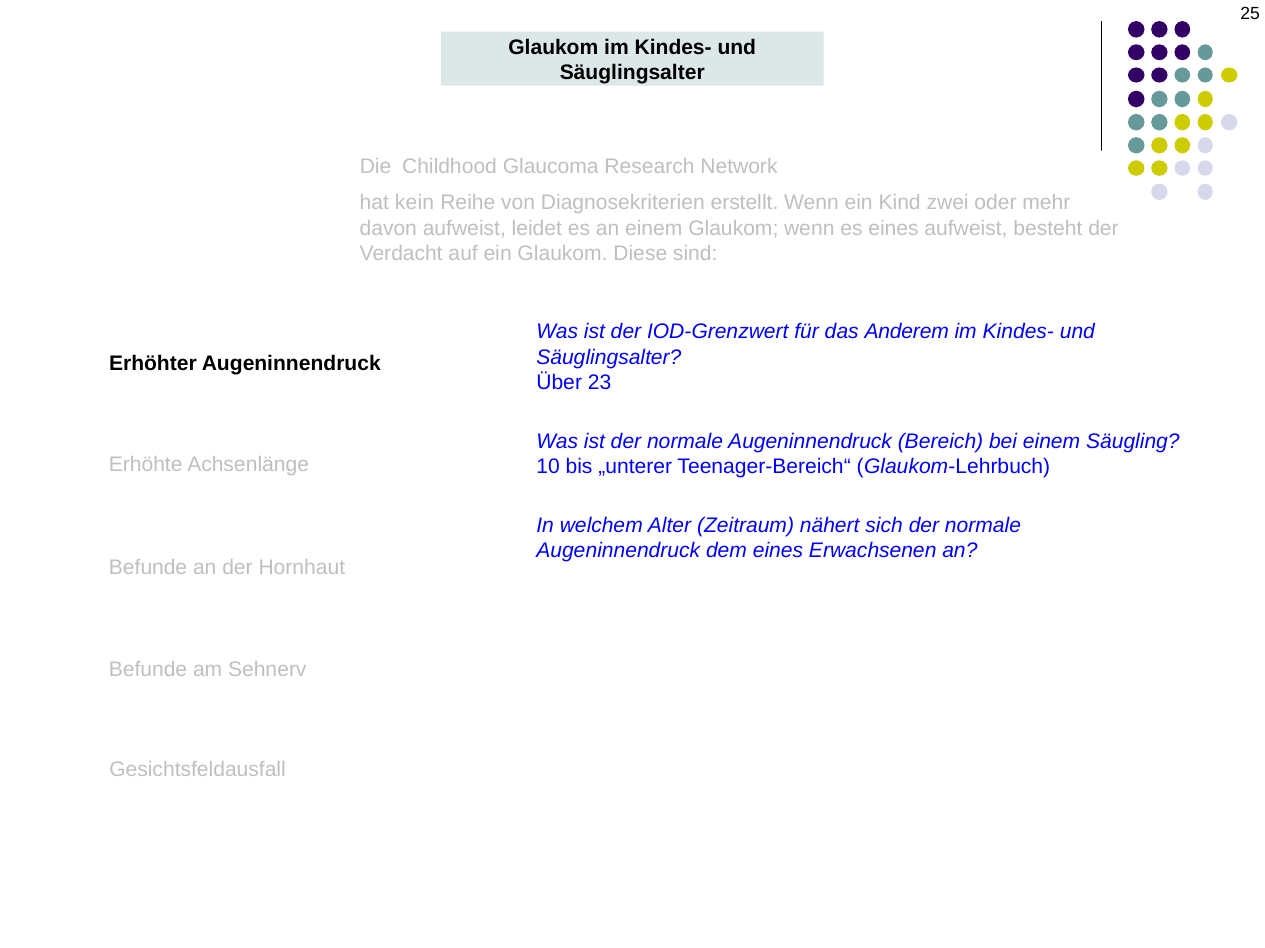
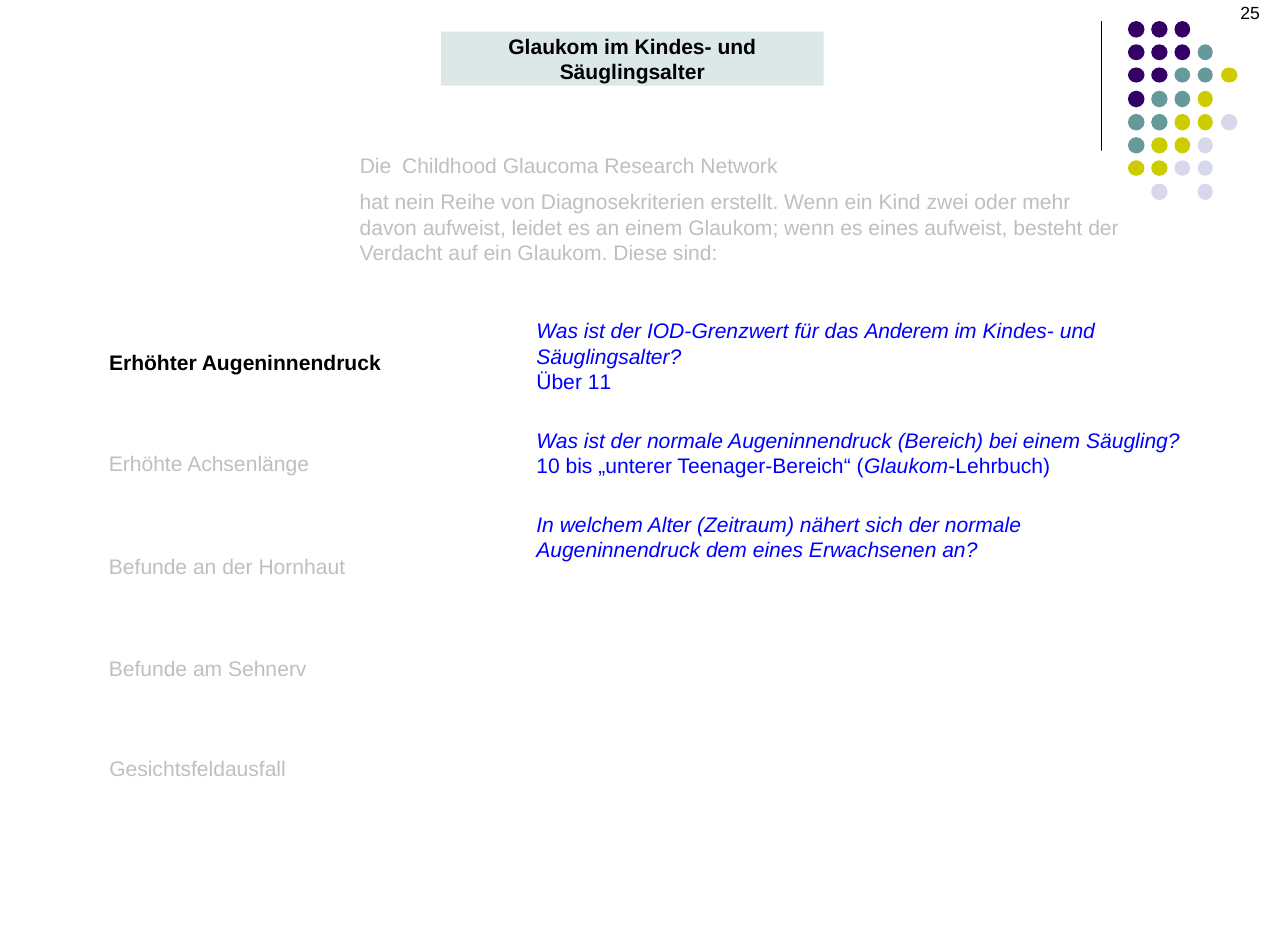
kein: kein -> nein
23: 23 -> 11
